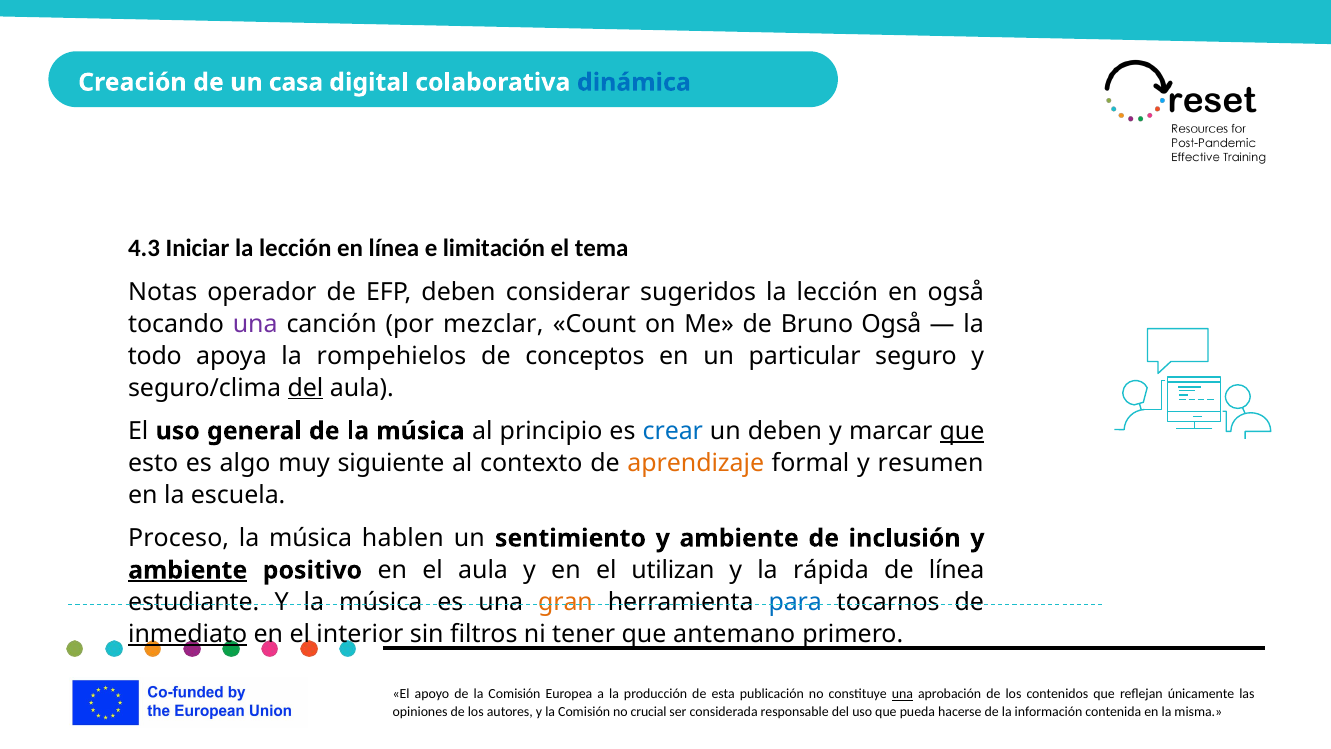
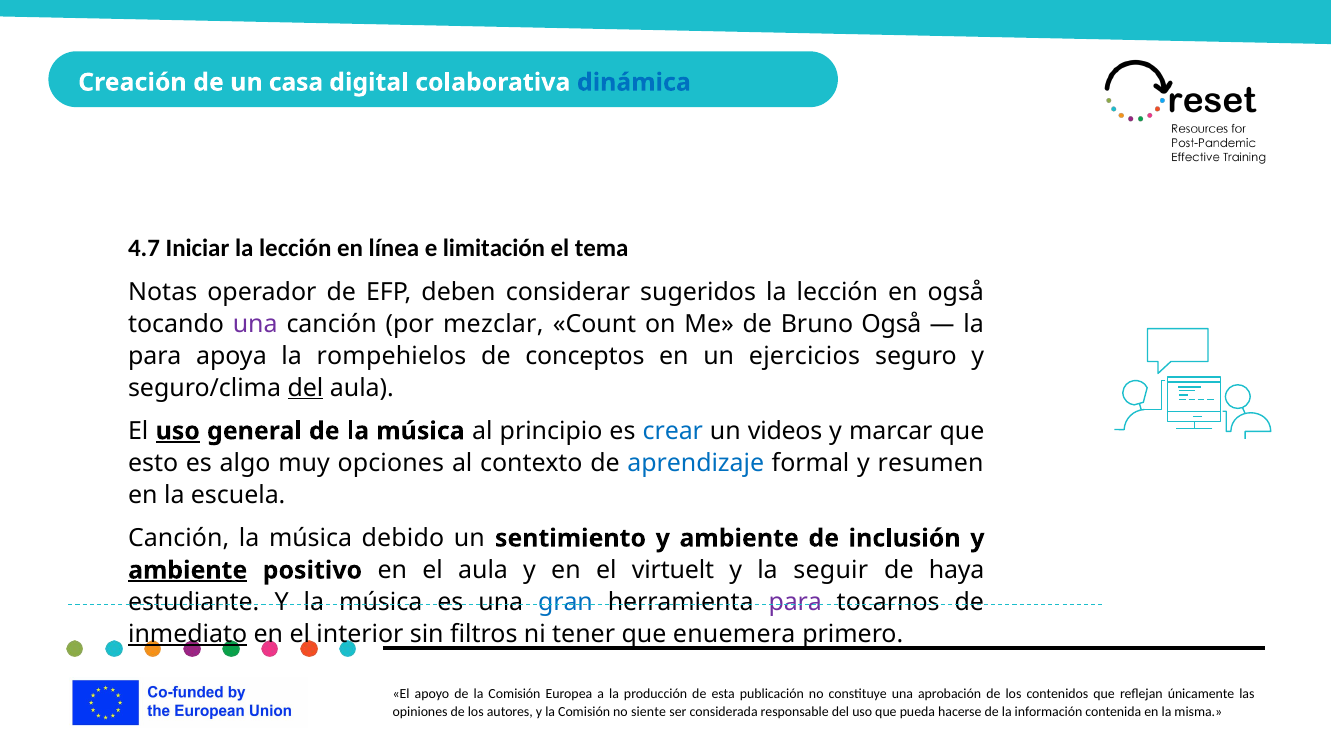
4.3: 4.3 -> 4.7
todo at (155, 356): todo -> para
particular: particular -> ejercicios
uso at (178, 431) underline: none -> present
un deben: deben -> videos
que at (962, 431) underline: present -> none
siguiente: siguiente -> opciones
aprendizaje colour: orange -> blue
Proceso at (179, 538): Proceso -> Canción
hablen: hablen -> debido
utilizan: utilizan -> virtuelt
rápida: rápida -> seguir
de línea: línea -> haya
gran colour: orange -> blue
para at (795, 602) colour: blue -> purple
antemano: antemano -> enuemera
una at (902, 694) underline: present -> none
crucial: crucial -> siente
